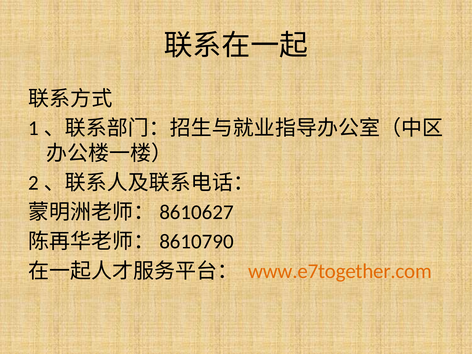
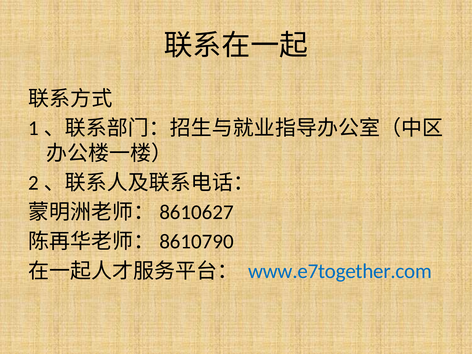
www.e7together.com colour: orange -> blue
